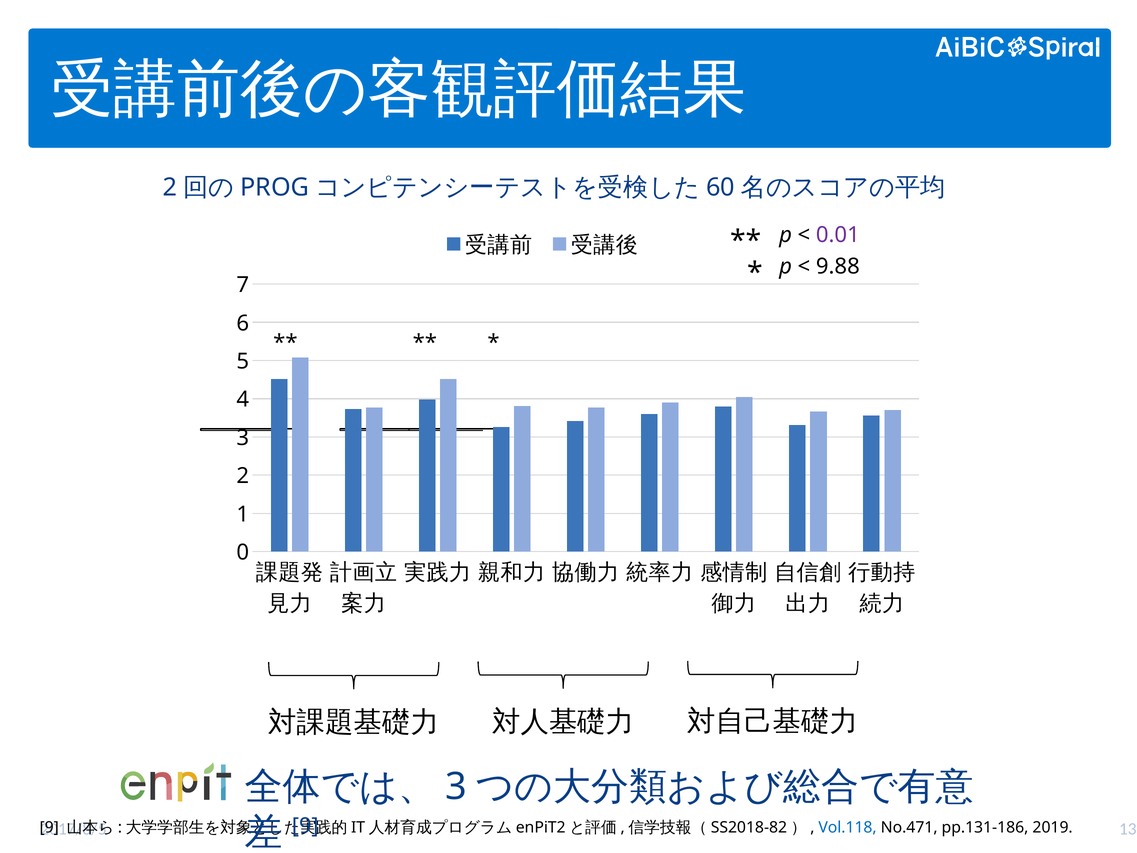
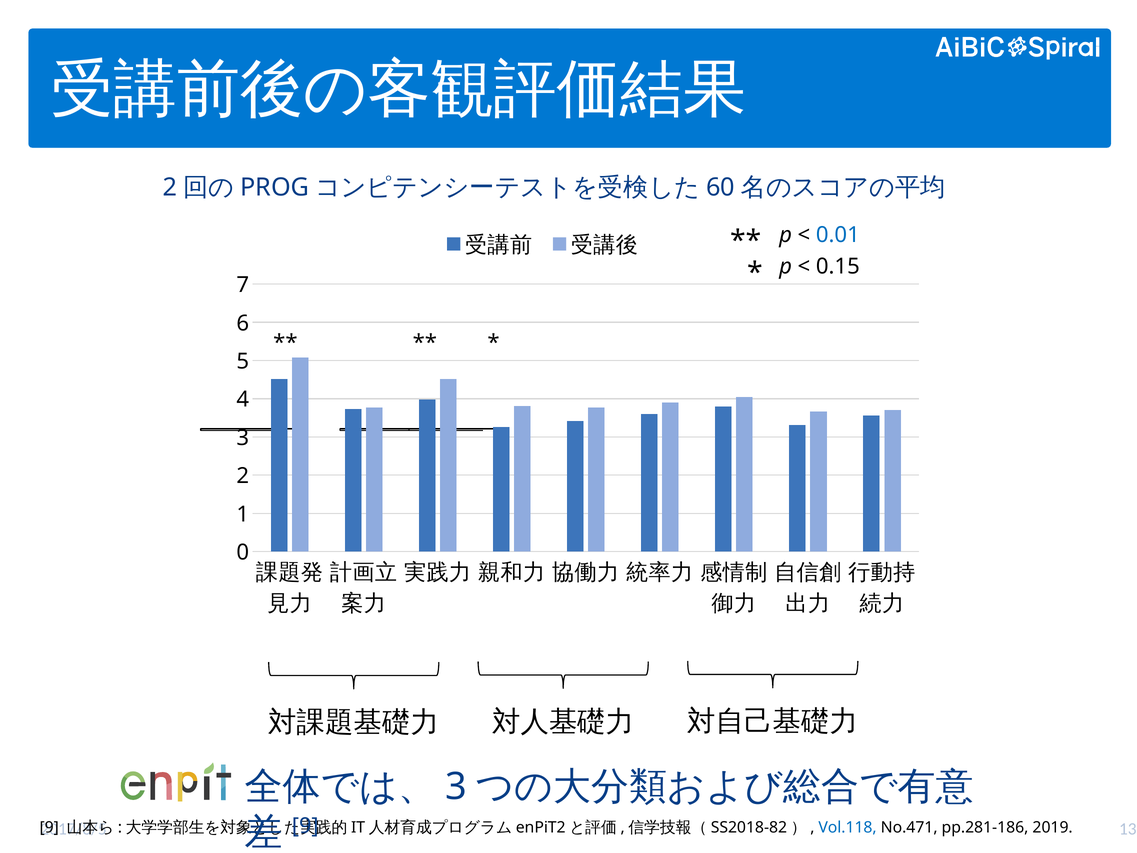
0.01 colour: purple -> blue
9.88: 9.88 -> 0.15
pp.131-186: pp.131-186 -> pp.281-186
